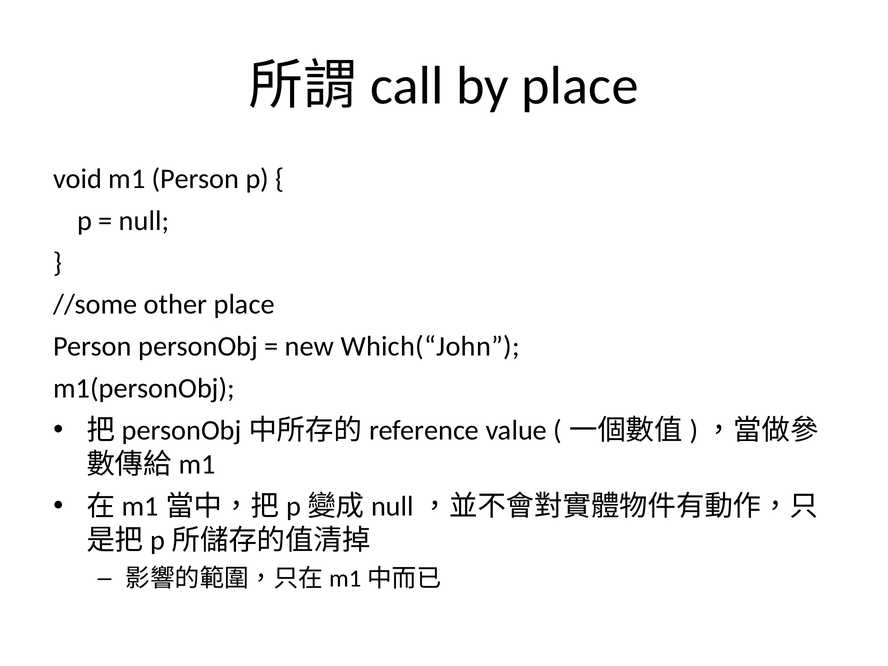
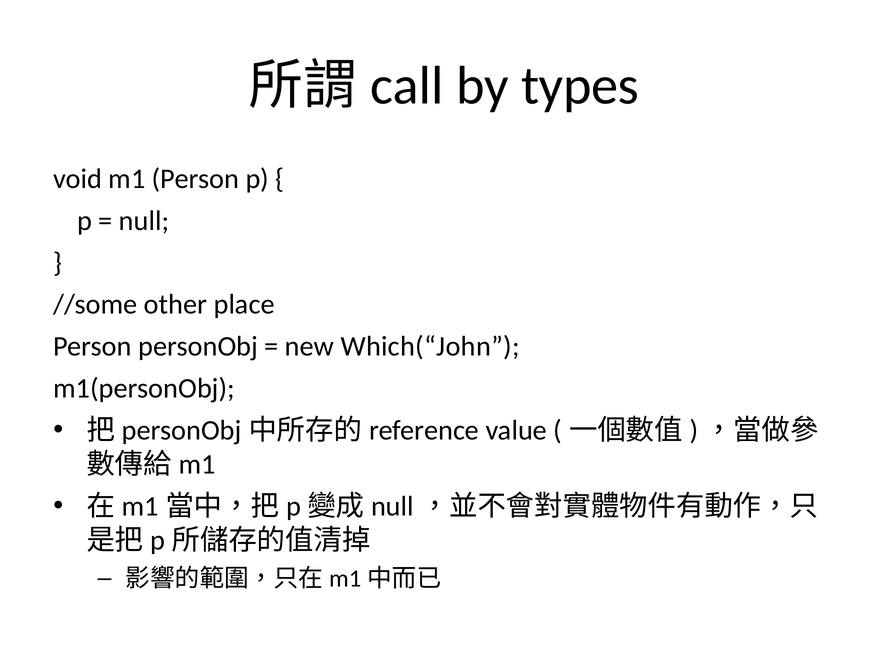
by place: place -> types
